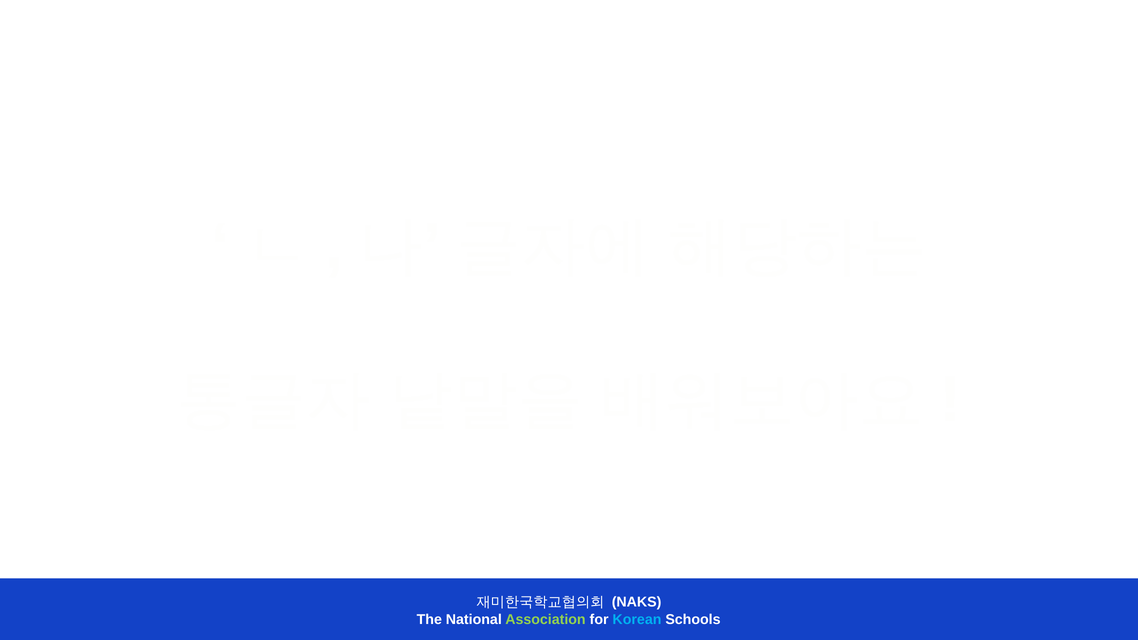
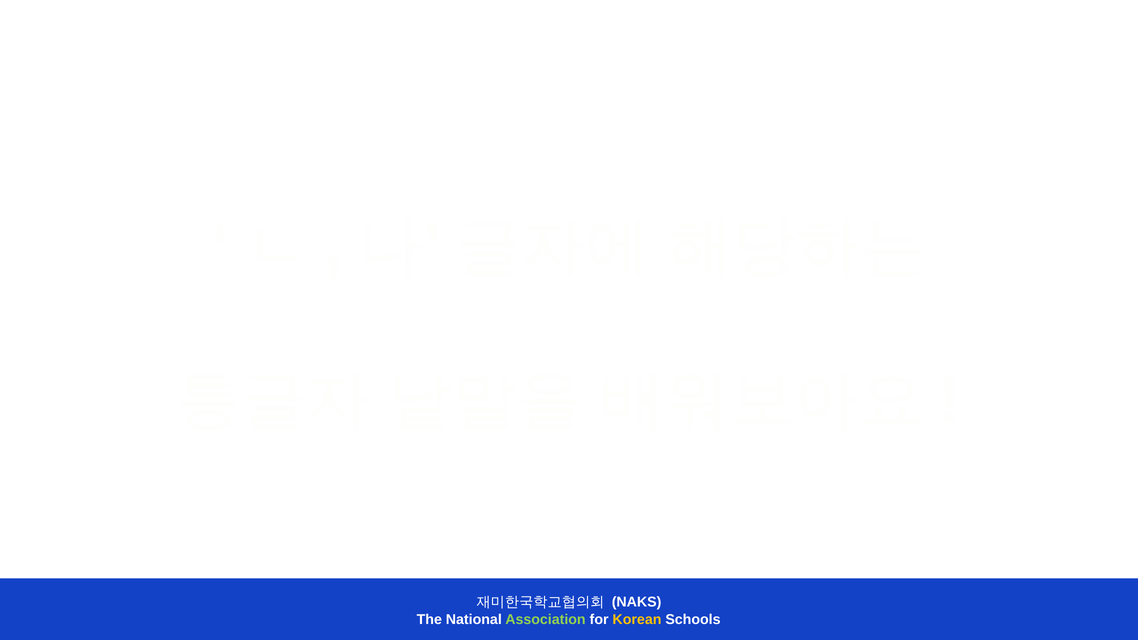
Korean colour: light blue -> yellow
